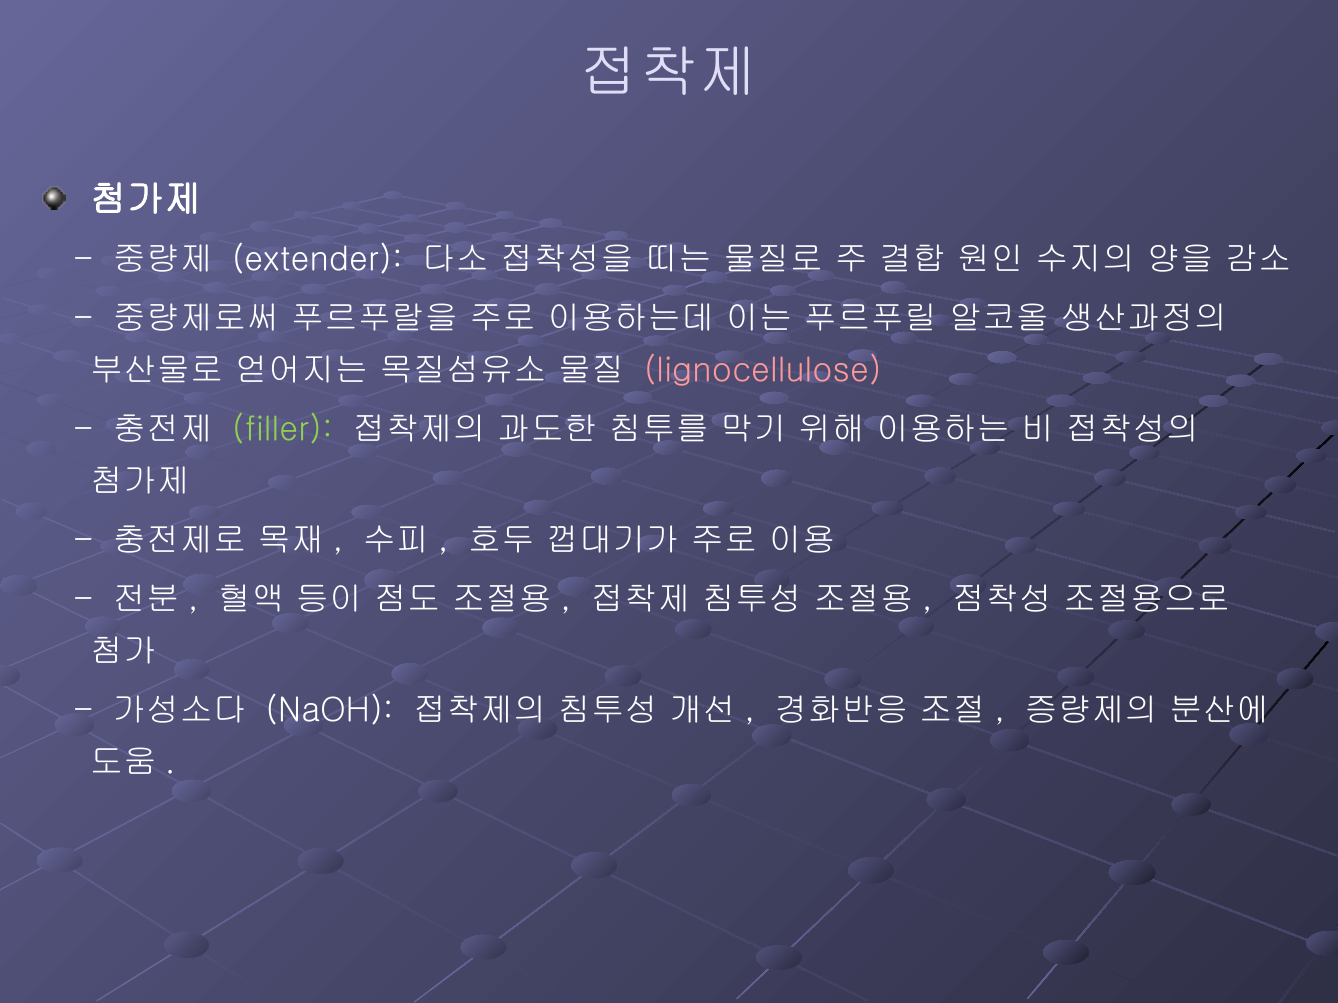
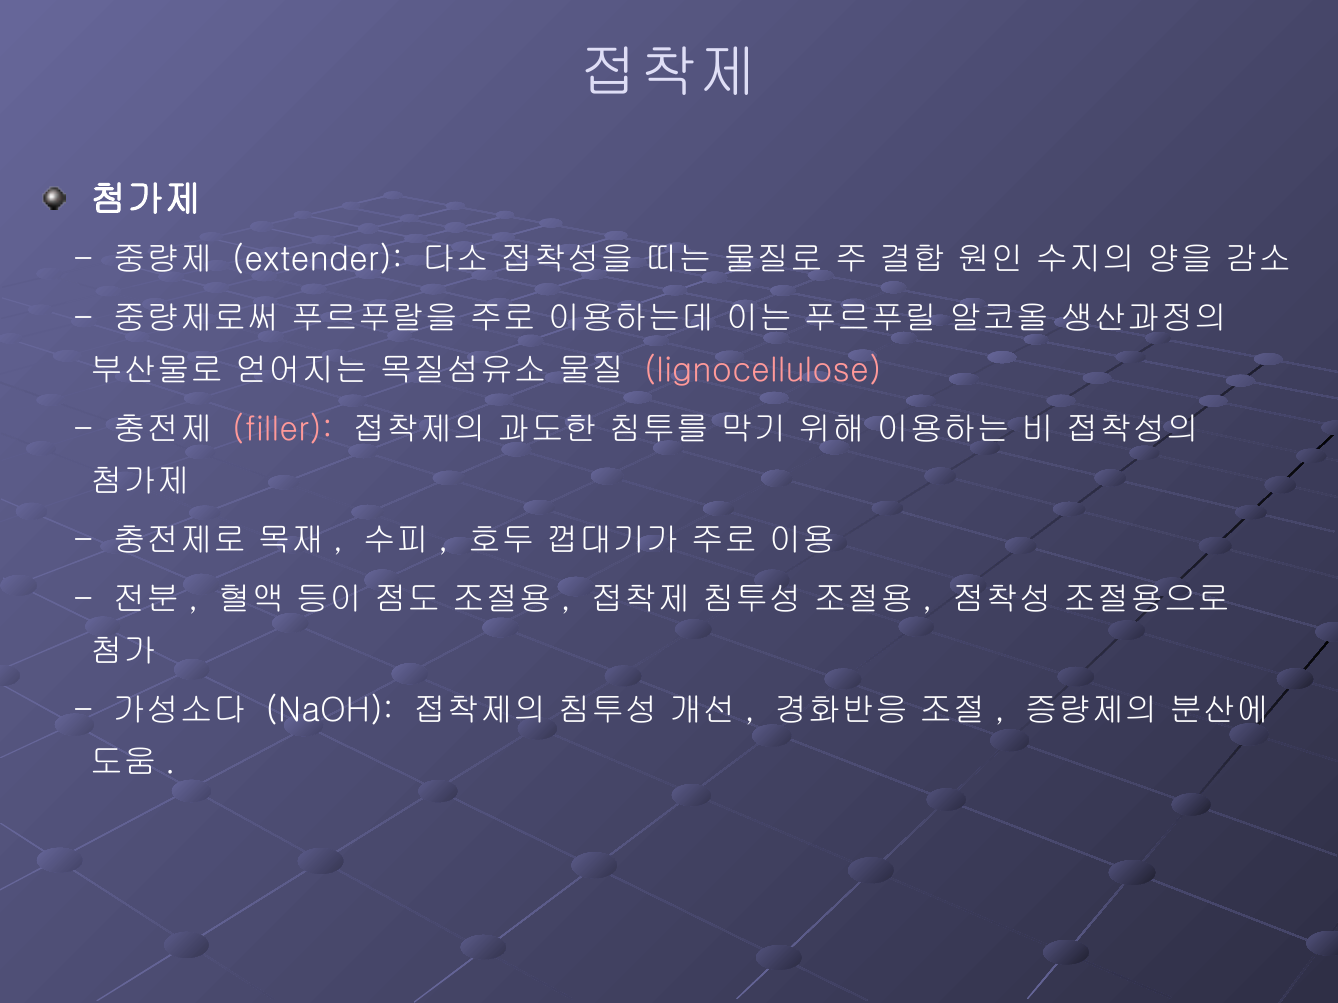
filler colour: light green -> pink
